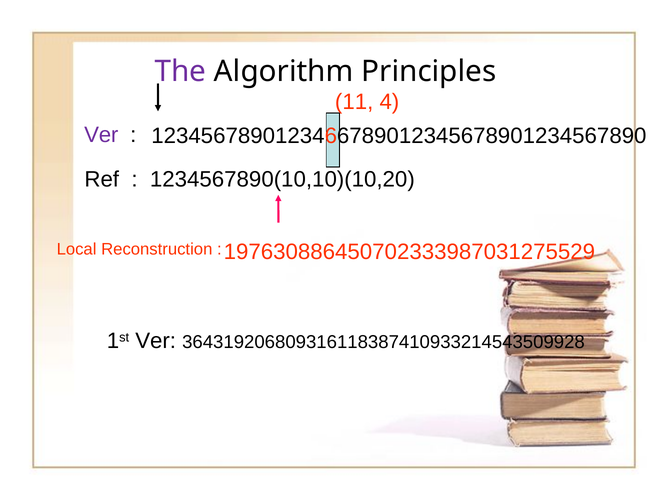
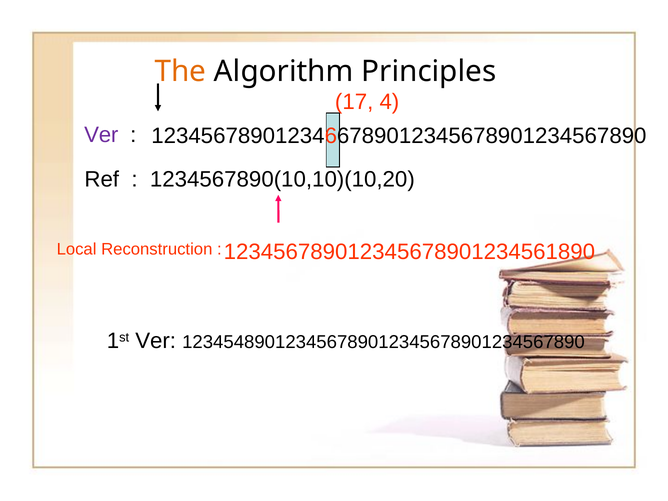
The colour: purple -> orange
11: 11 -> 17
197630886450702333987031275529: 197630886450702333987031275529 -> 123456789012345678901234561890
364319206809316118387410933214543509928: 364319206809316118387410933214543509928 -> 123454890123456789012345678901234567890
